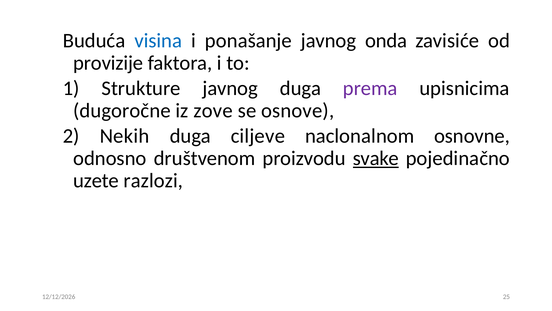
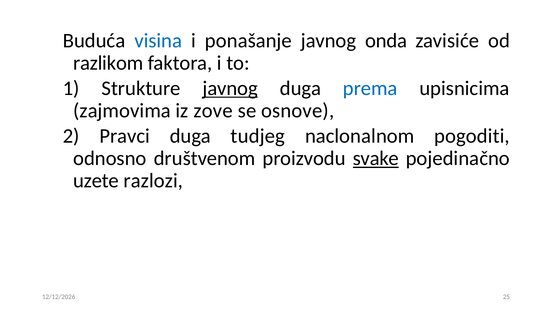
provizije: provizije -> razlikom
javnog at (230, 88) underline: none -> present
prema colour: purple -> blue
dugoročne: dugoročne -> zajmovima
Nekih: Nekih -> Pravci
ciljeve: ciljeve -> tudjeg
osnovne: osnovne -> pogoditi
